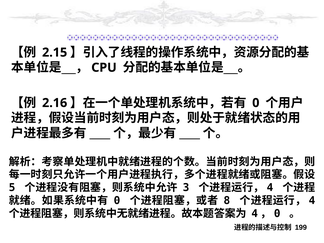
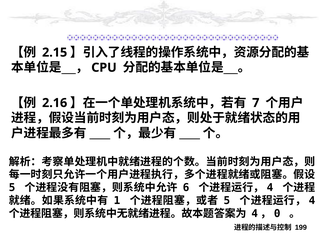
0 at (256, 103): 0 -> 7
3: 3 -> 6
0 at (117, 201): 0 -> 1
8 at (227, 201): 8 -> 5
